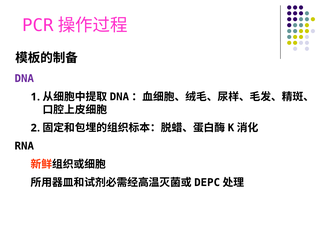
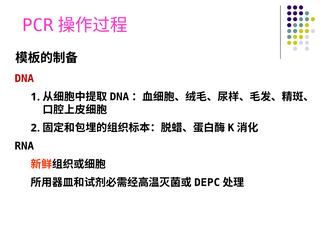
DNA colour: purple -> red
